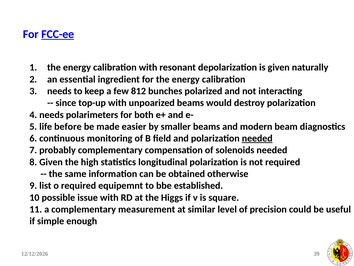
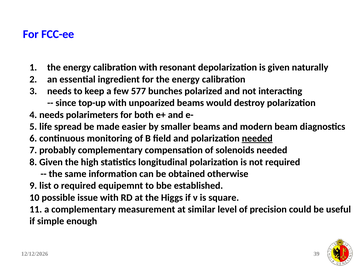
FCC-ee underline: present -> none
812: 812 -> 577
before: before -> spread
